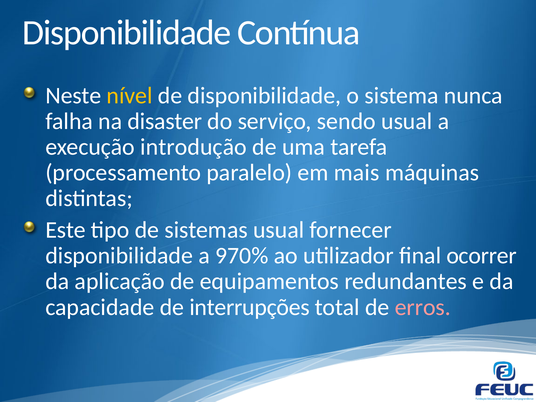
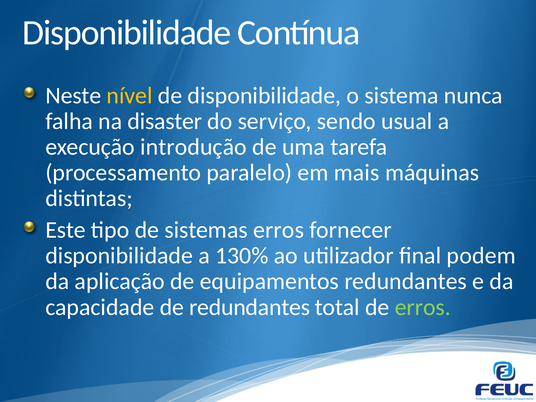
sistemas usual: usual -> erros
970%: 970% -> 130%
ocorrer: ocorrer -> podem
de interrupções: interrupções -> redundantes
erros at (423, 307) colour: pink -> light green
